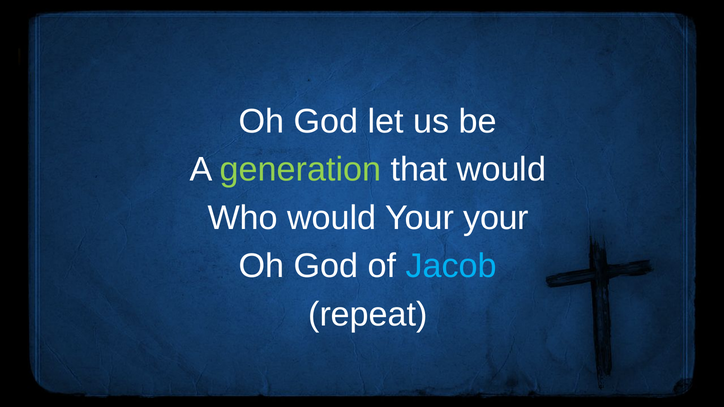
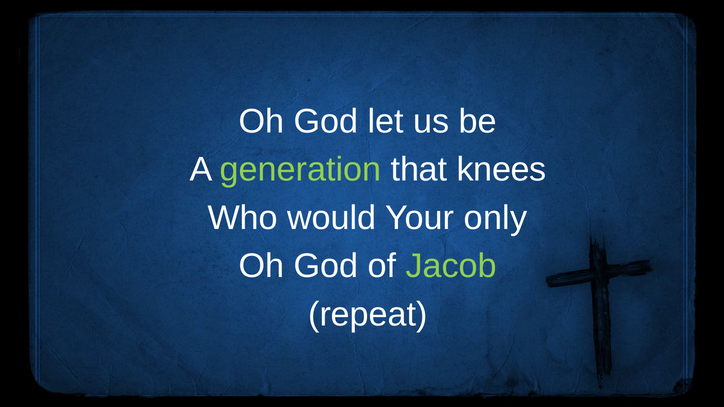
that would: would -> knees
Your your: your -> only
Jacob colour: light blue -> light green
